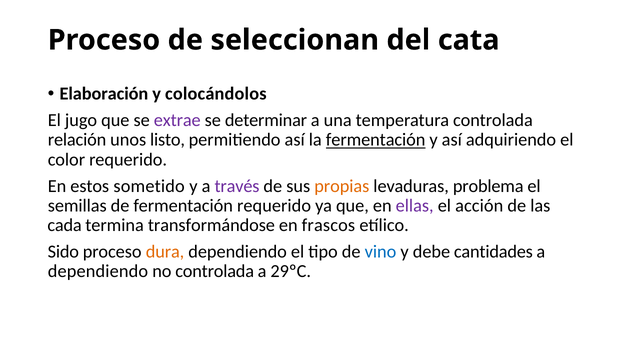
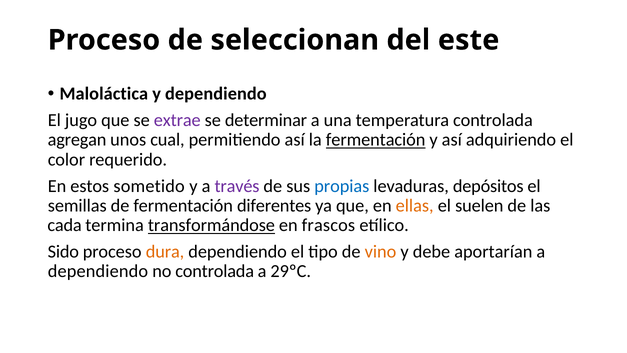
cata: cata -> este
Elaboración: Elaboración -> Maloláctica
y colocándolos: colocándolos -> dependiendo
relación: relación -> agregan
listo: listo -> cual
propias colour: orange -> blue
problema: problema -> depósitos
fermentación requerido: requerido -> diferentes
ellas colour: purple -> orange
acción: acción -> suelen
transformándose underline: none -> present
vino colour: blue -> orange
cantidades: cantidades -> aportarían
